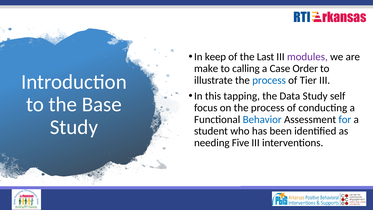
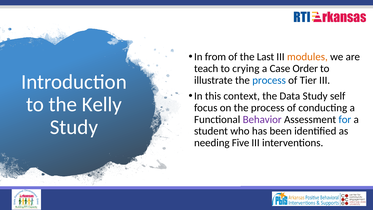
keep: keep -> from
modules colour: purple -> orange
make: make -> teach
calling: calling -> crying
tapping: tapping -> context
Base: Base -> Kelly
Behavior colour: blue -> purple
